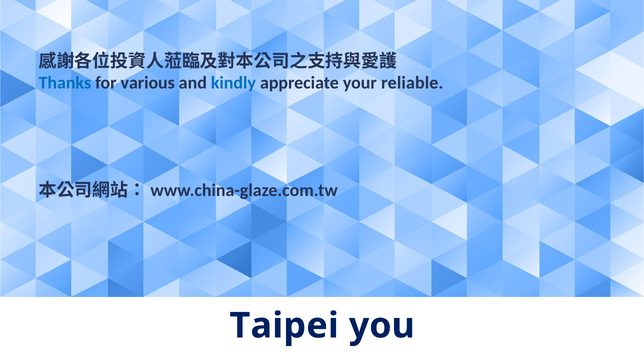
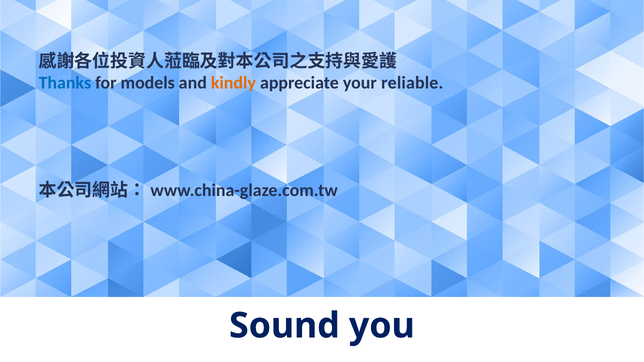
various: various -> models
kindly colour: blue -> orange
Taipei: Taipei -> Sound
